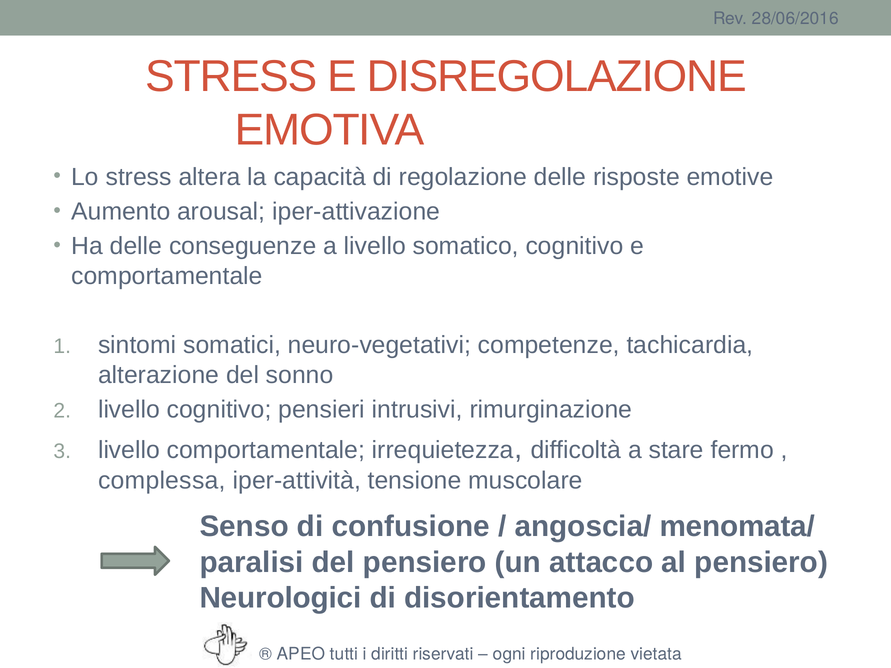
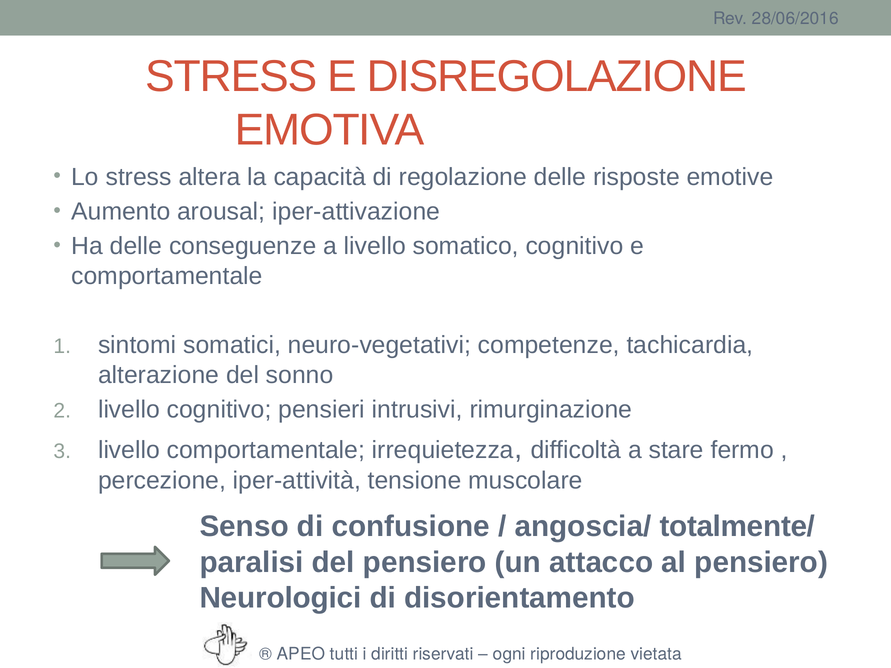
complessa: complessa -> percezione
menomata/: menomata/ -> totalmente/
